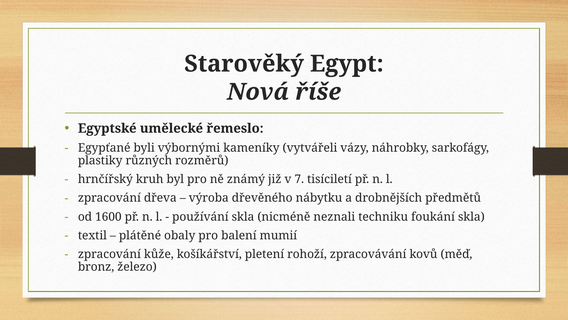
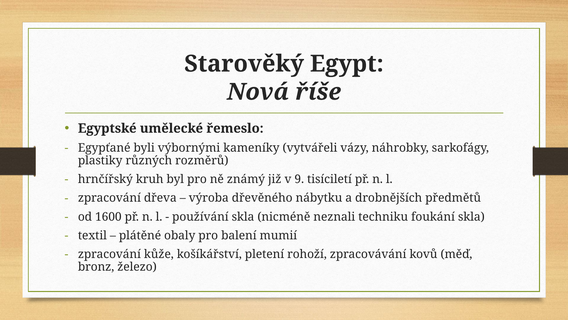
7: 7 -> 9
